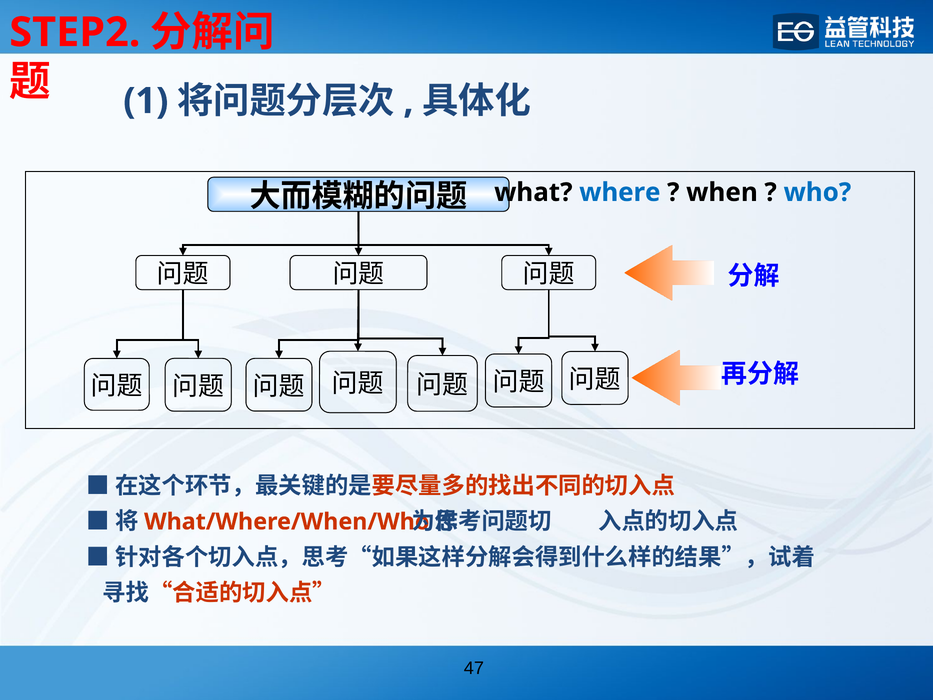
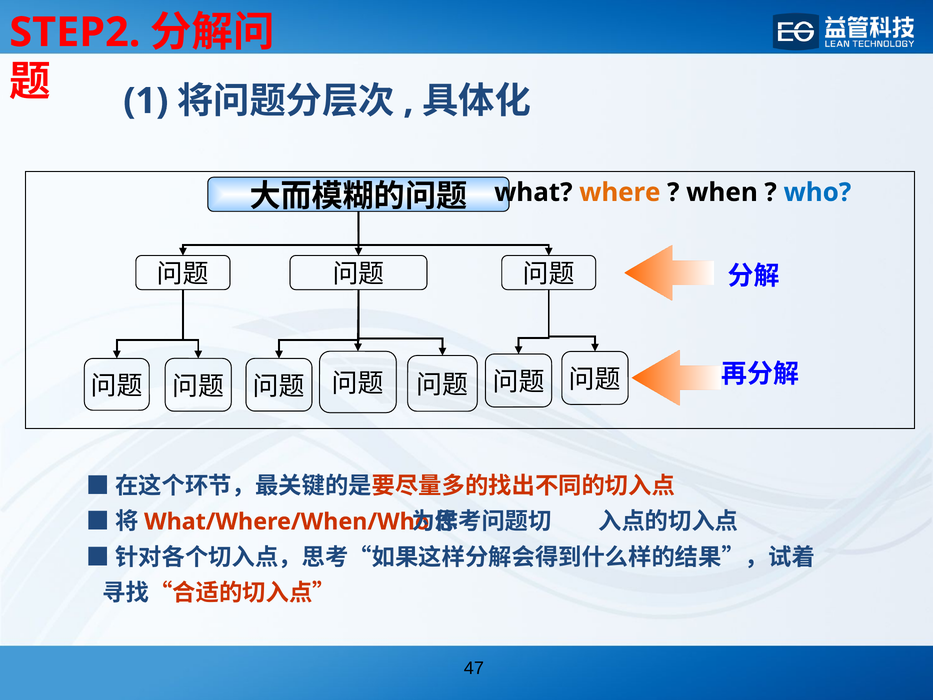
where colour: blue -> orange
